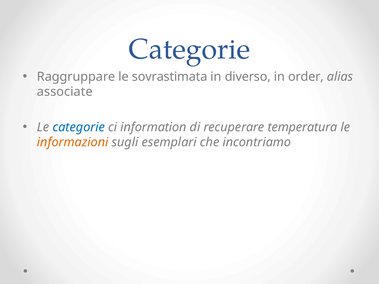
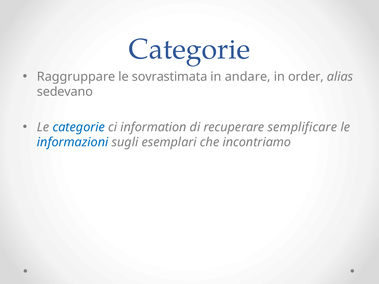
diverso: diverso -> andare
associate: associate -> sedevano
temperatura: temperatura -> semplificare
informazioni colour: orange -> blue
